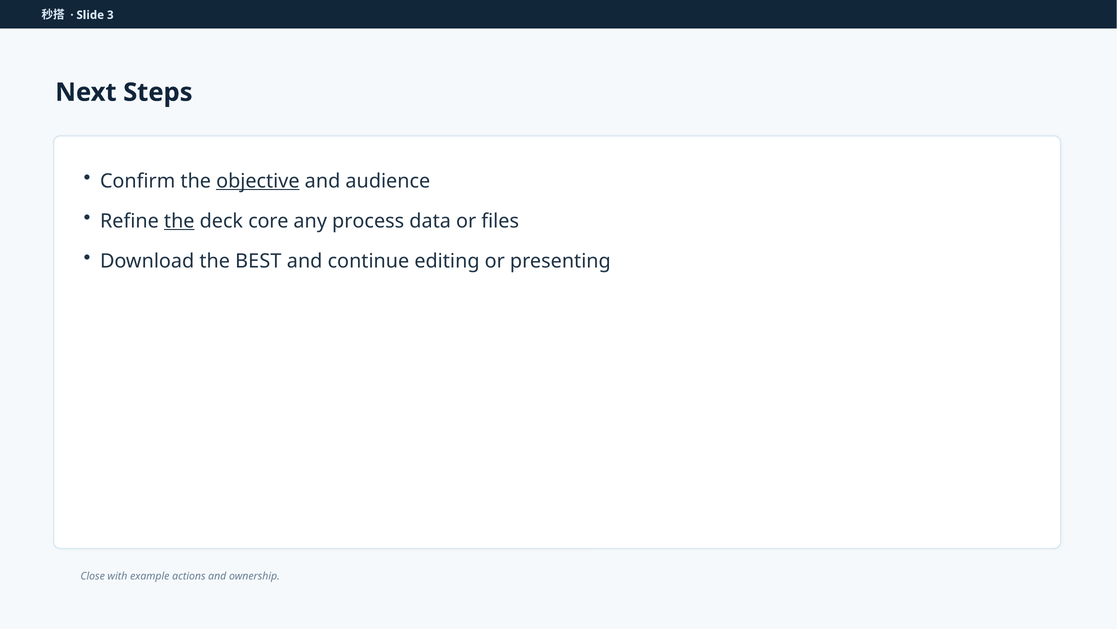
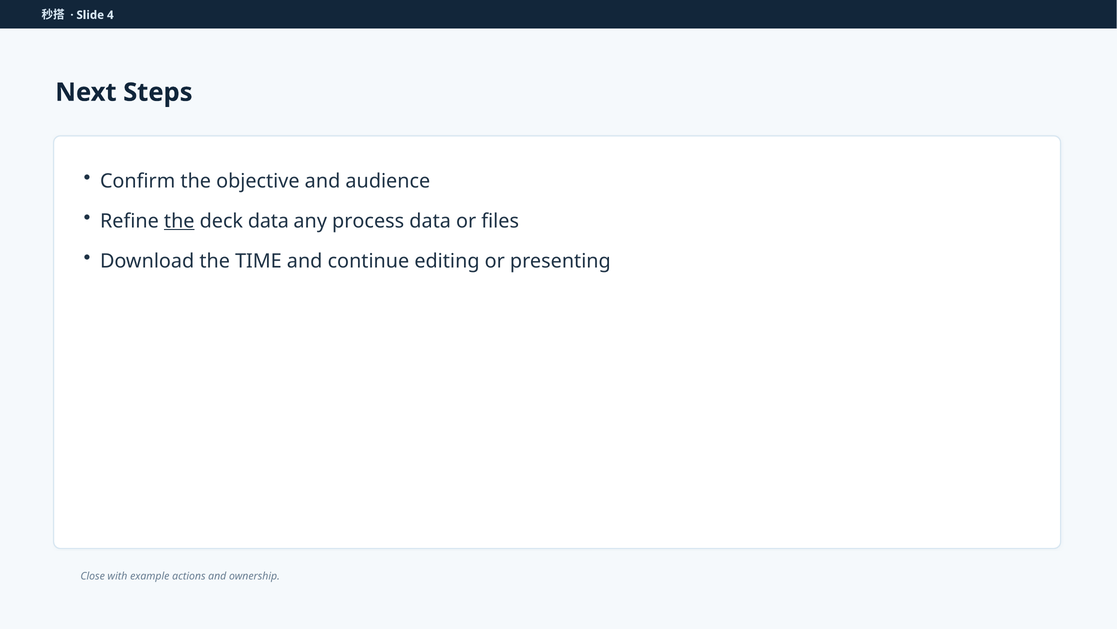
3: 3 -> 4
objective underline: present -> none
deck core: core -> data
BEST: BEST -> TIME
